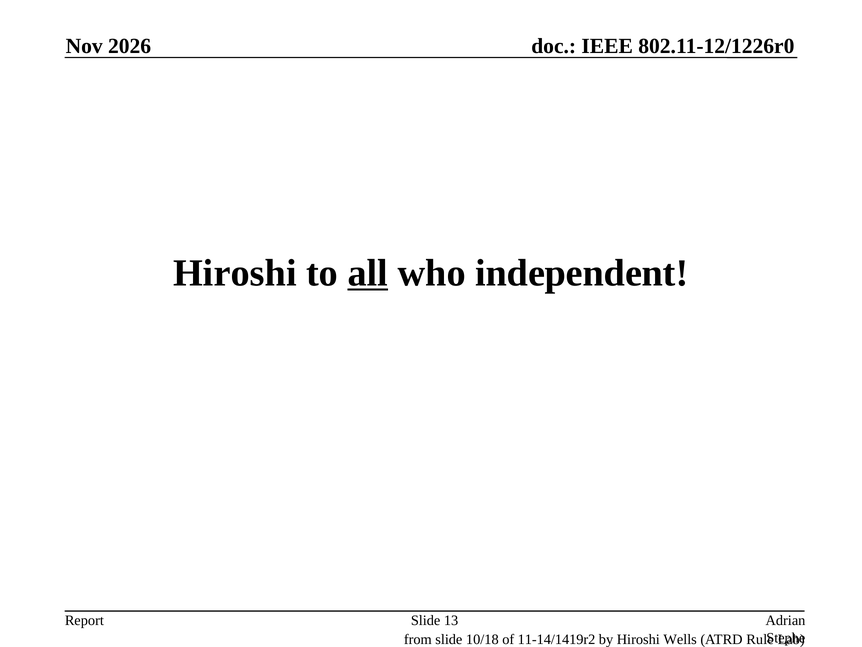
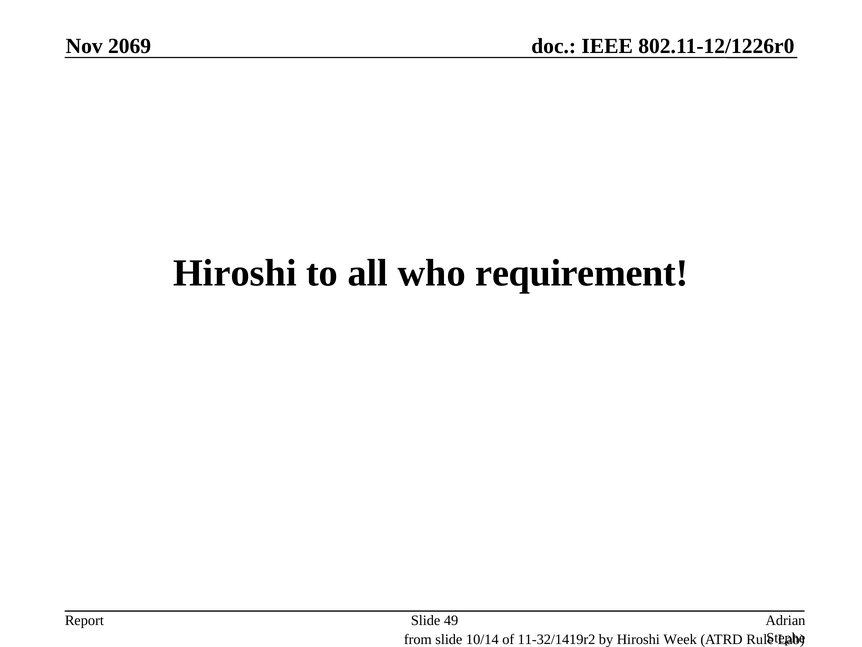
2026: 2026 -> 2069
all underline: present -> none
independent: independent -> requirement
13: 13 -> 49
10/18: 10/18 -> 10/14
11-14/1419r2: 11-14/1419r2 -> 11-32/1419r2
Wells: Wells -> Week
